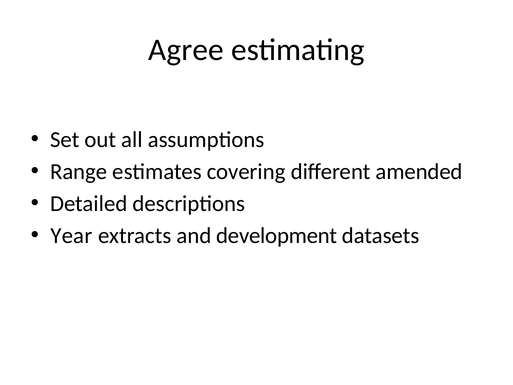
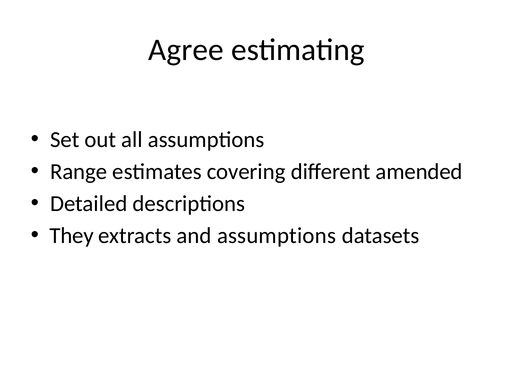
Year: Year -> They
and development: development -> assumptions
